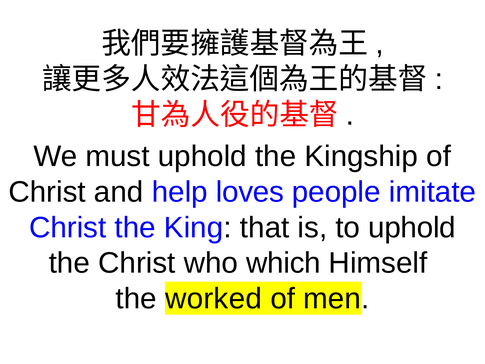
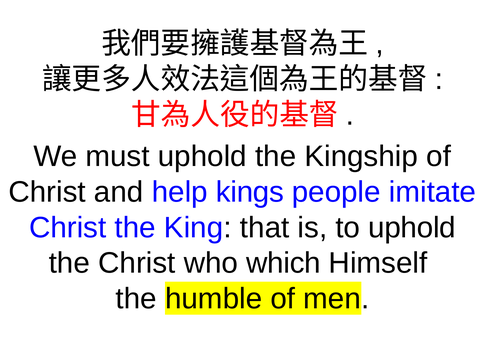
loves: loves -> kings
worked: worked -> humble
